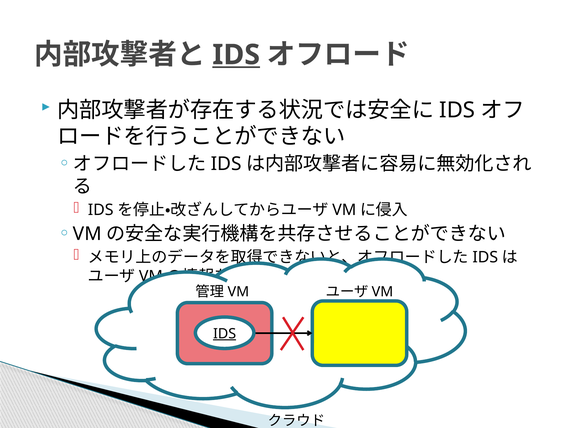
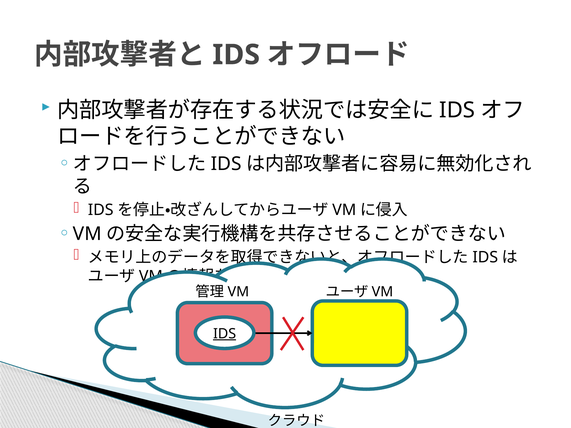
IDS at (236, 55) underline: present -> none
